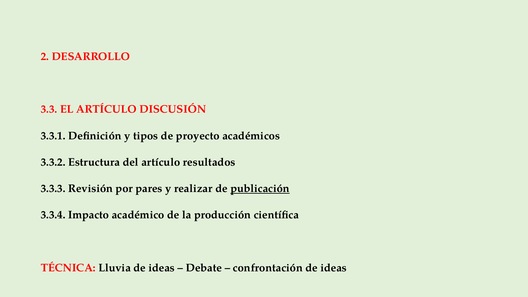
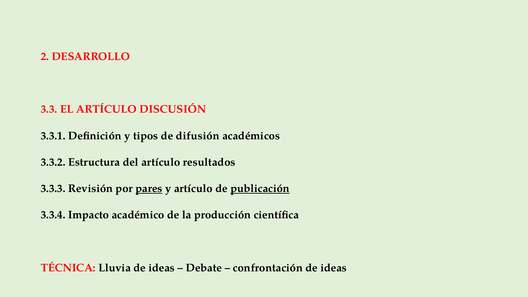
proyecto: proyecto -> difusión
pares underline: none -> present
y realizar: realizar -> artículo
